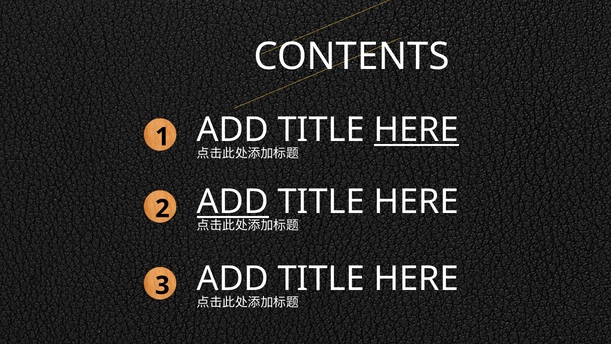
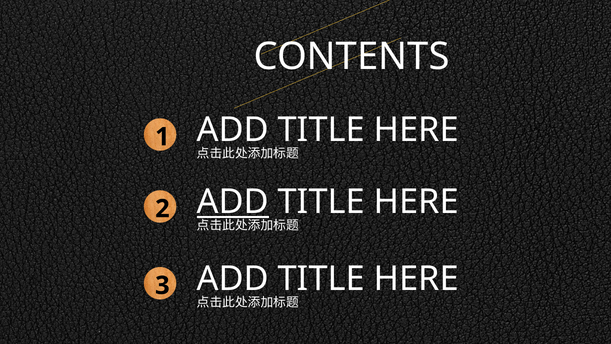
HERE at (416, 130) underline: present -> none
